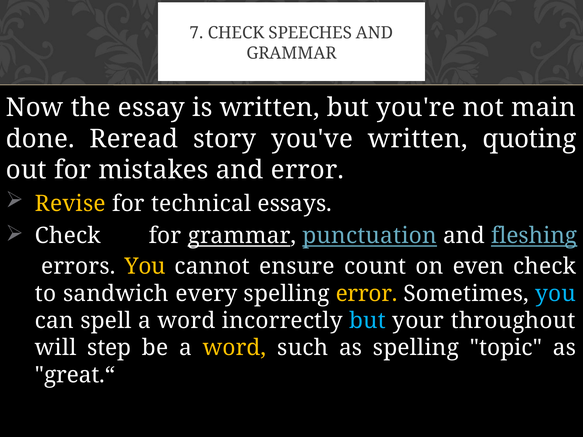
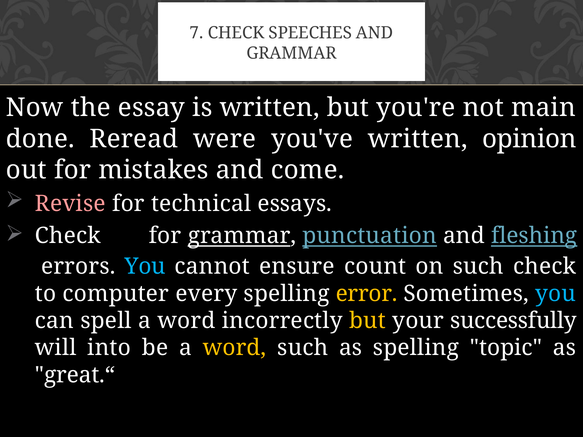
story: story -> were
quoting: quoting -> opinion
and error: error -> come
Revise colour: yellow -> pink
You at (145, 267) colour: yellow -> light blue
on even: even -> such
sandwich: sandwich -> computer
but at (367, 321) colour: light blue -> yellow
throughout: throughout -> successfully
step: step -> into
